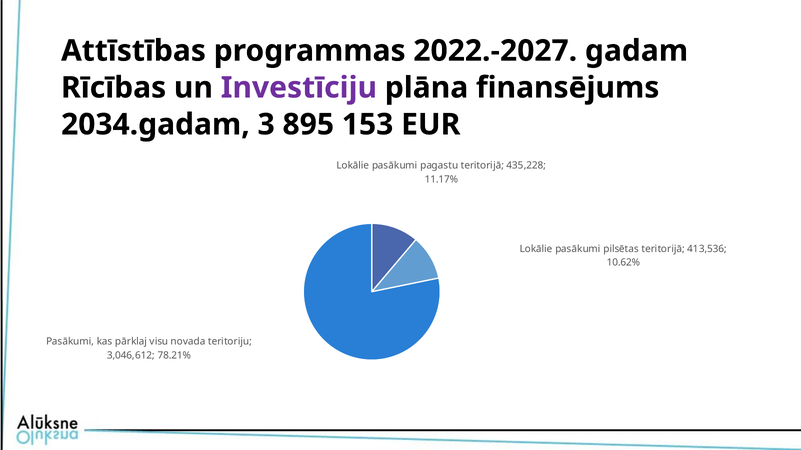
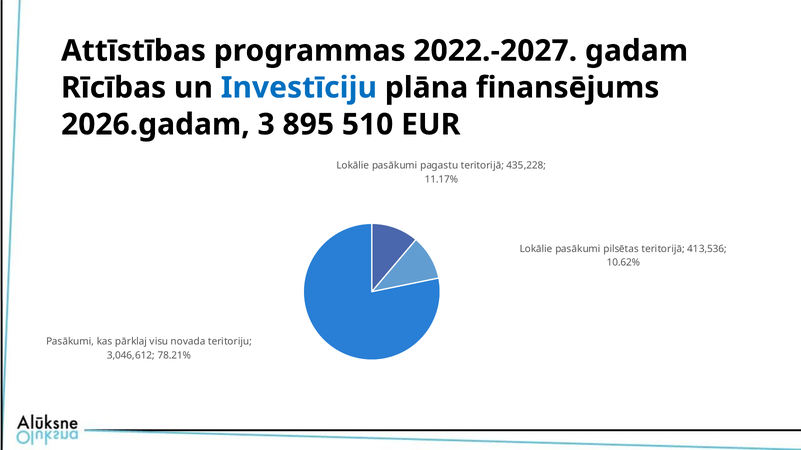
Investīciju colour: purple -> blue
2034.gadam: 2034.gadam -> 2026.gadam
153: 153 -> 510
